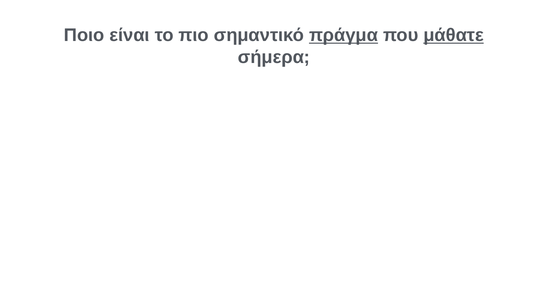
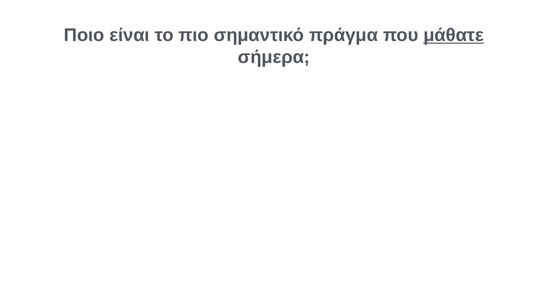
πράγμα underline: present -> none
